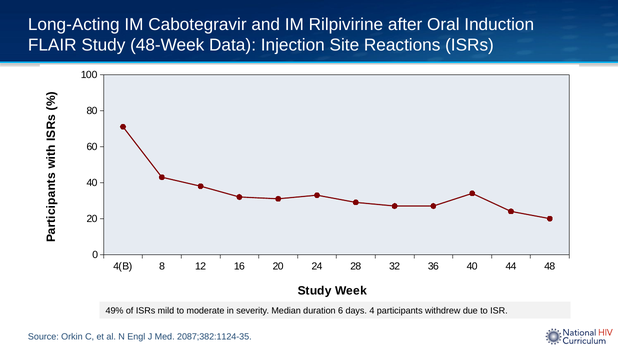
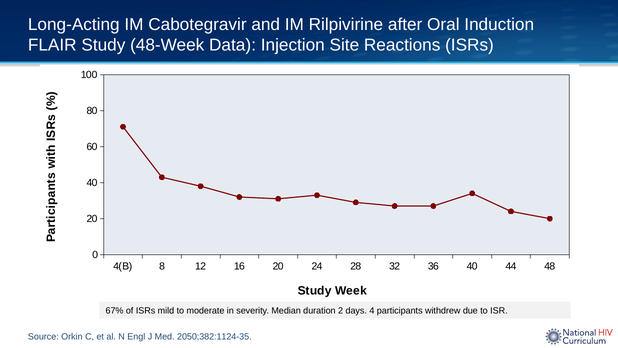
49%: 49% -> 67%
6: 6 -> 2
2087;382:1124-35: 2087;382:1124-35 -> 2050;382:1124-35
